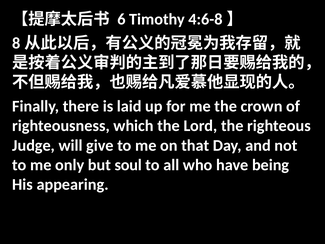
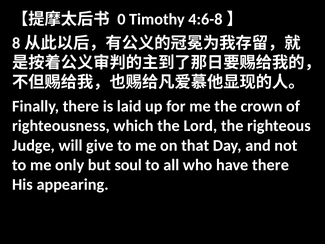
6: 6 -> 0
have being: being -> there
